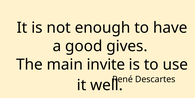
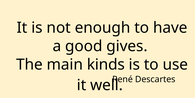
invite: invite -> kinds
